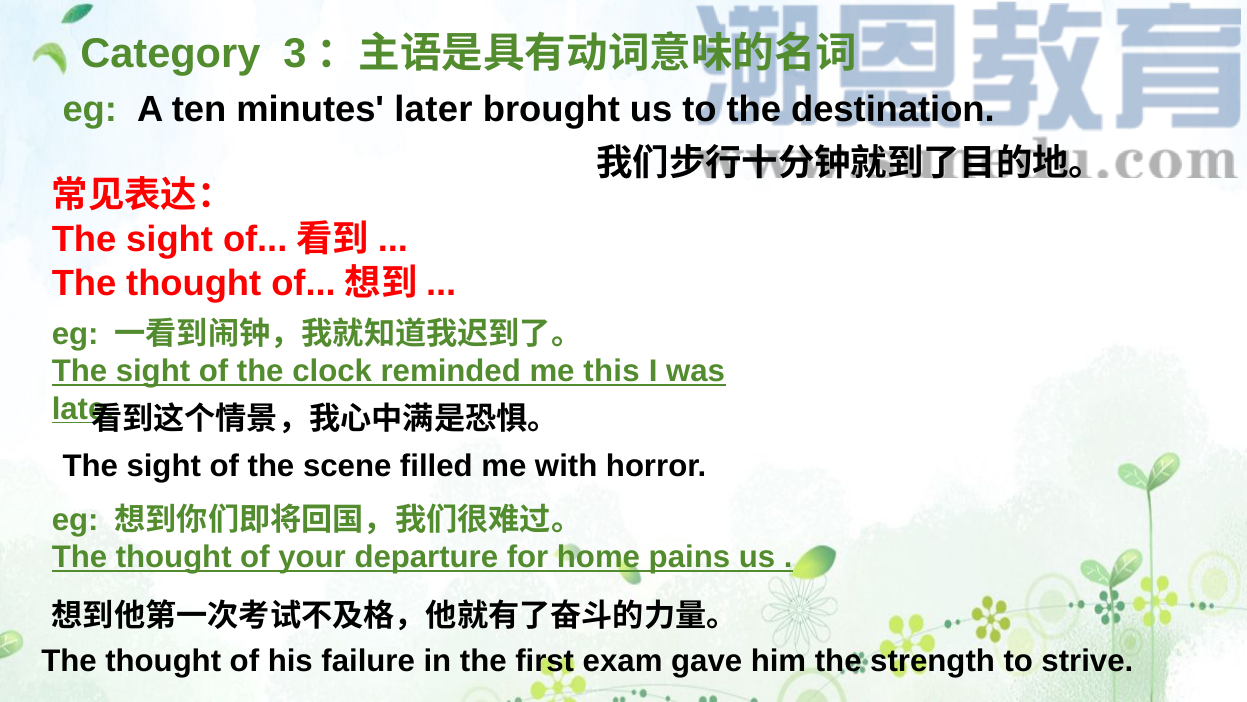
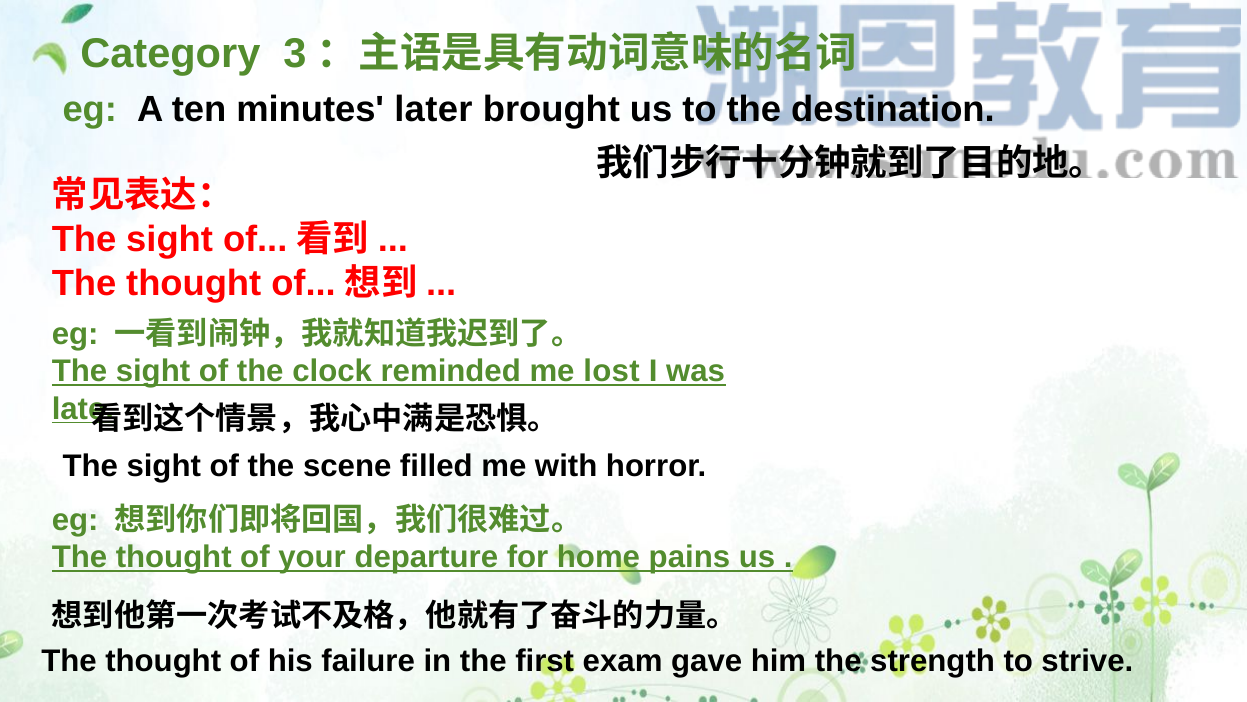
this: this -> lost
